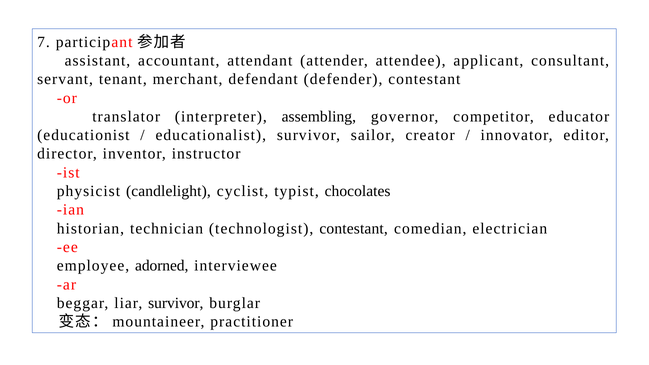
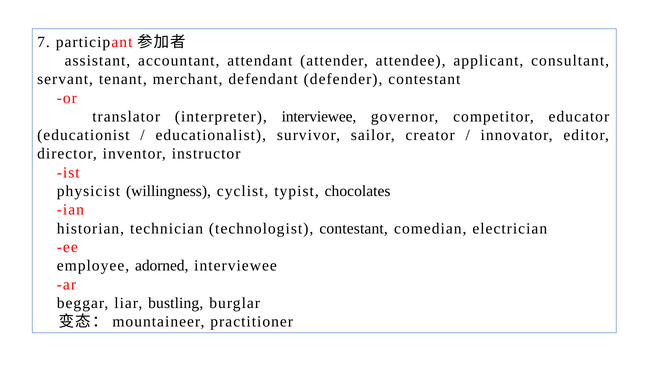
interpreter assembling: assembling -> interviewee
candlelight: candlelight -> willingness
liar survivor: survivor -> bustling
